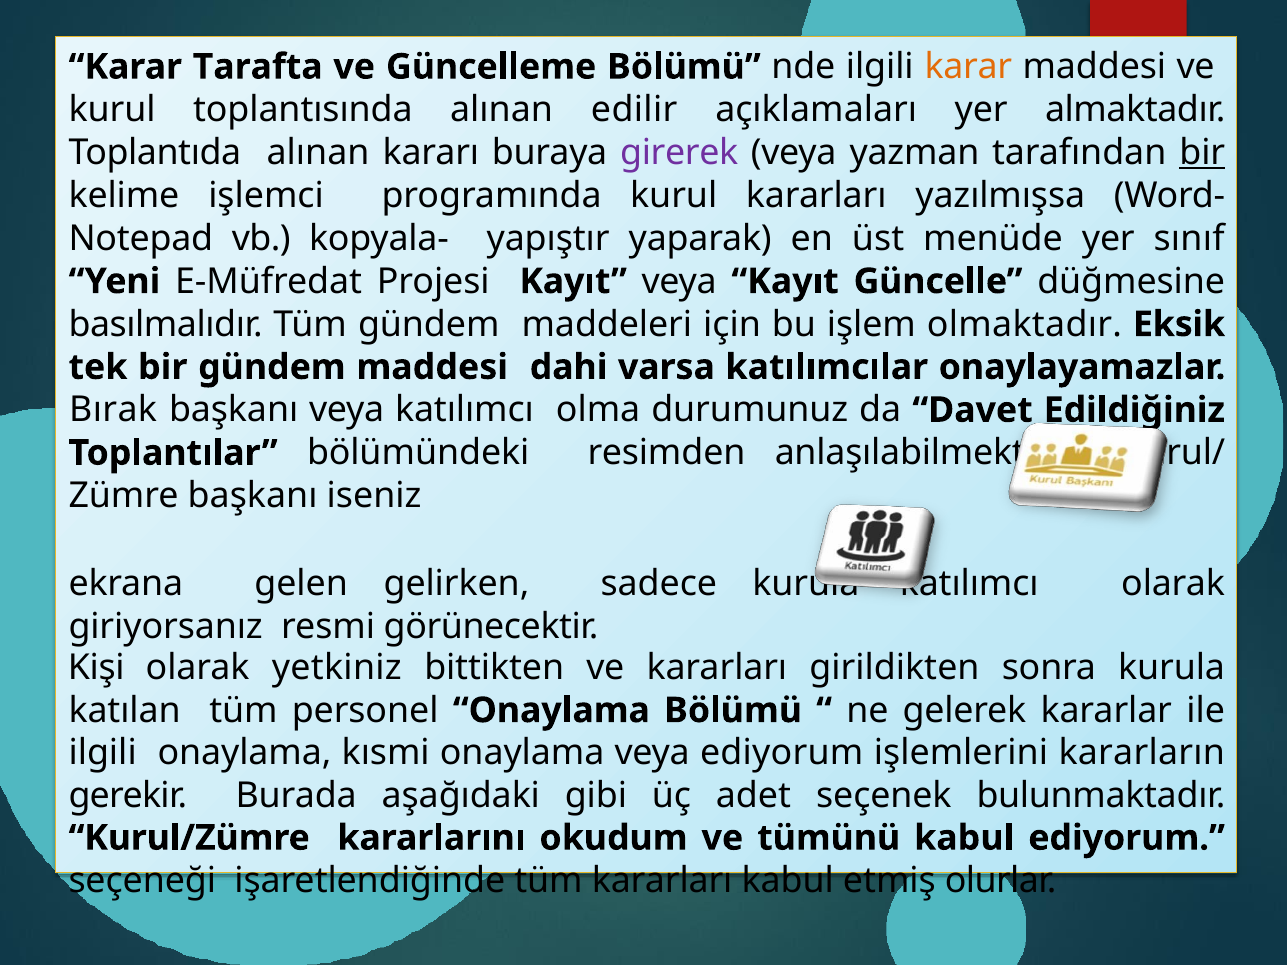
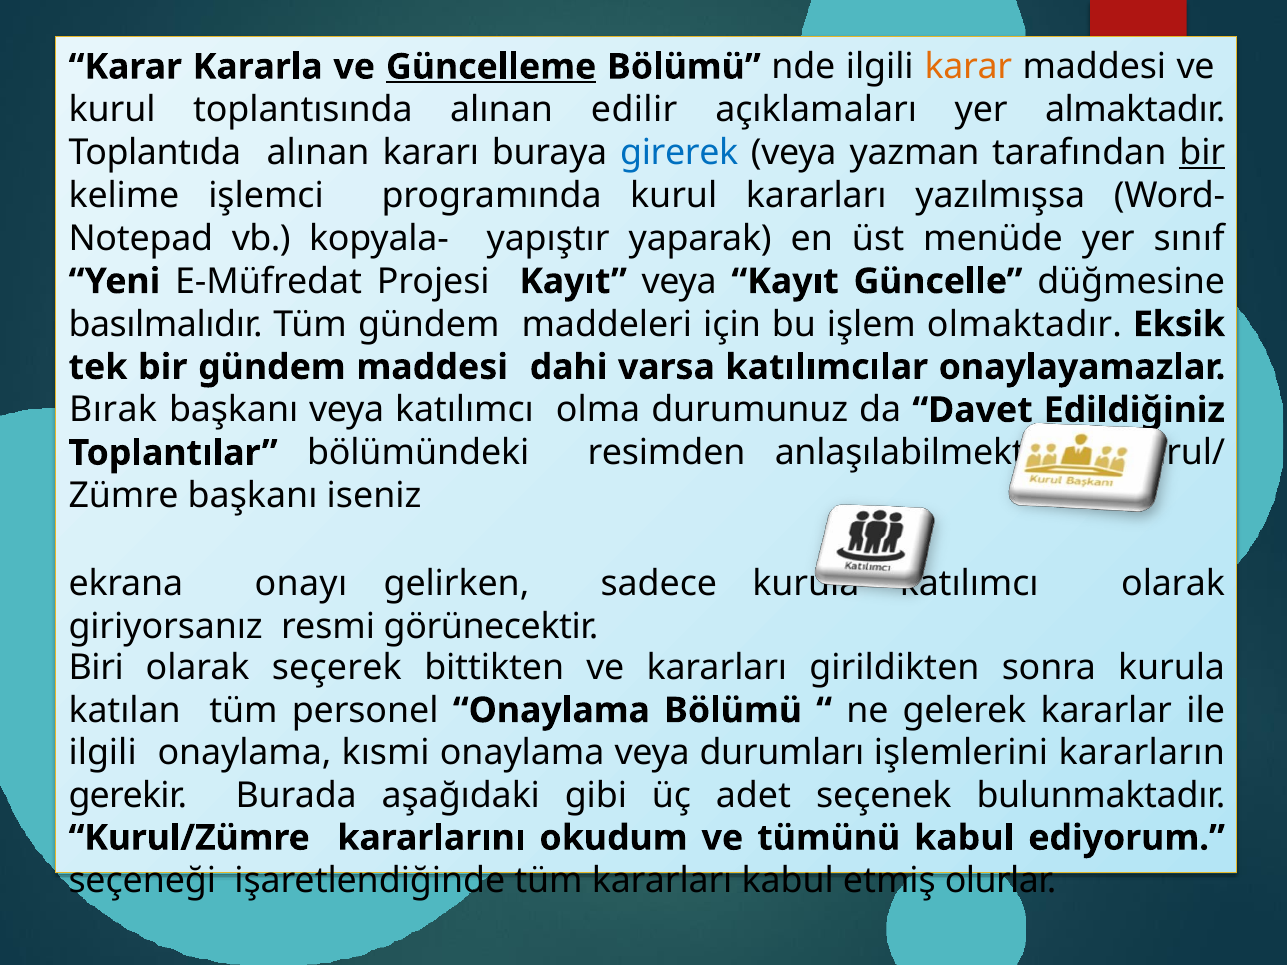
Tarafta: Tarafta -> Kararla
Güncelleme underline: none -> present
girerek colour: purple -> blue
gelen: gelen -> onayı
Kişi: Kişi -> Biri
yetkiniz: yetkiniz -> seçerek
veya ediyorum: ediyorum -> durumları
